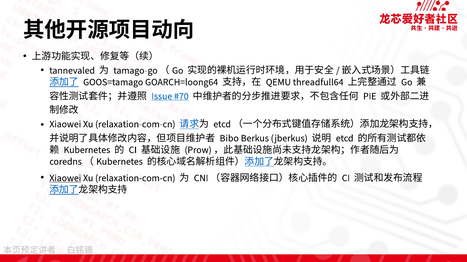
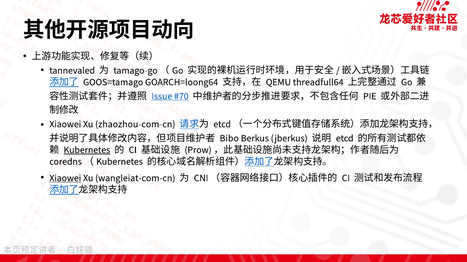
relaxation-com-cn at (135, 124): relaxation-com-cn -> zhaozhou-com-cn
Kubernetes underline: none -> present
relaxation-com-cn at (135, 178): relaxation-com-cn -> wangleiat-com-cn
